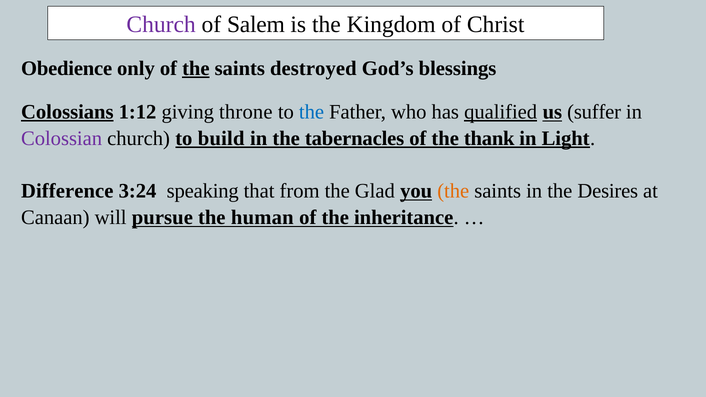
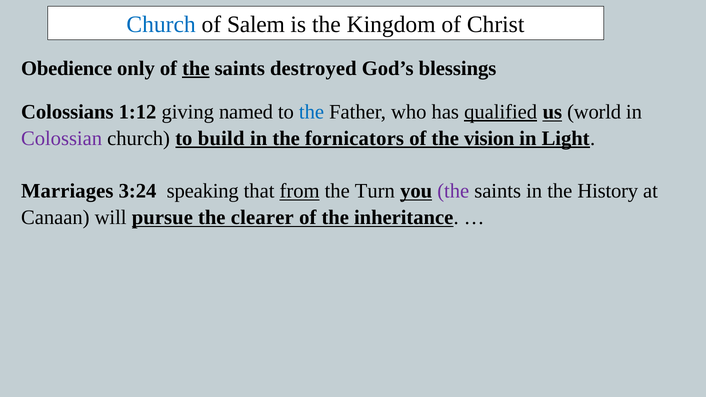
Church at (161, 25) colour: purple -> blue
Colossians underline: present -> none
throne: throne -> named
suffer: suffer -> world
tabernacles: tabernacles -> fornicators
thank: thank -> vision
Difference: Difference -> Marriages
from underline: none -> present
Glad: Glad -> Turn
the at (453, 191) colour: orange -> purple
Desires: Desires -> History
human: human -> clearer
